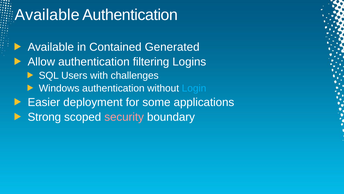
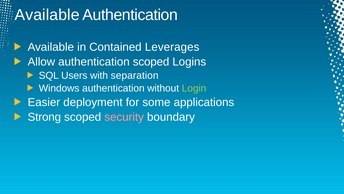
Generated: Generated -> Leverages
authentication filtering: filtering -> scoped
challenges: challenges -> separation
Login colour: light blue -> light green
